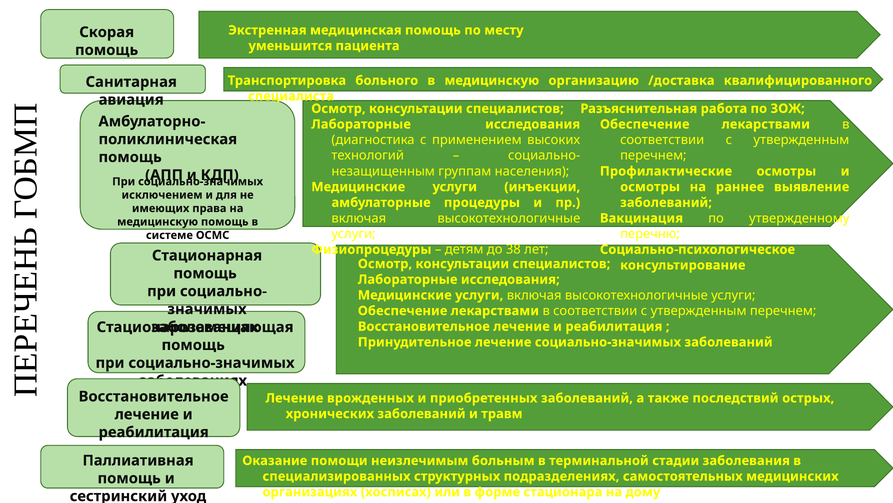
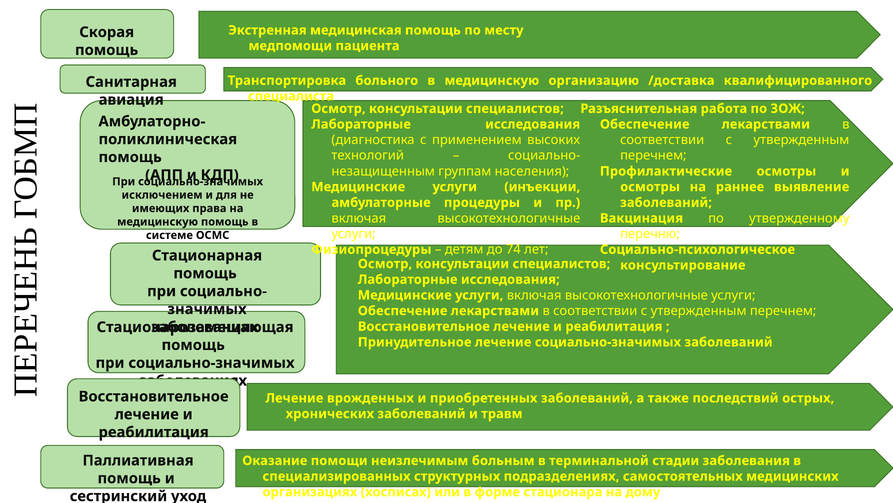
уменьшится: уменьшится -> медпомощи
38: 38 -> 74
